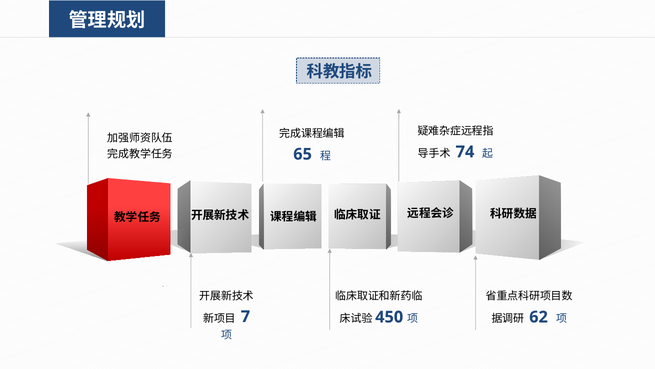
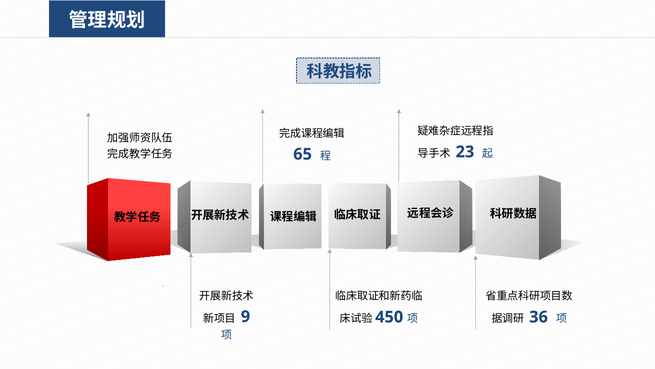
74: 74 -> 23
7: 7 -> 9
62: 62 -> 36
